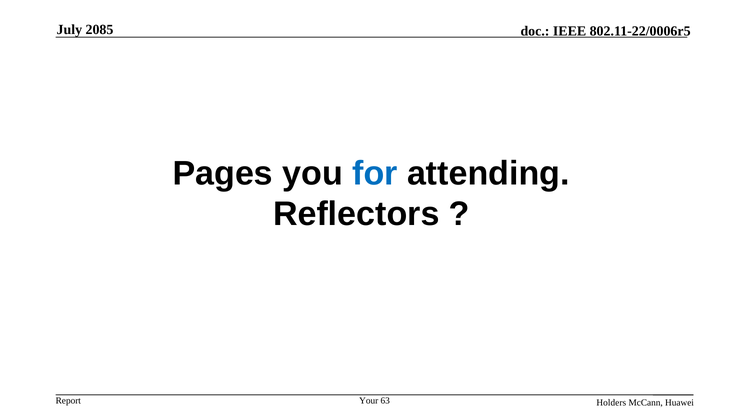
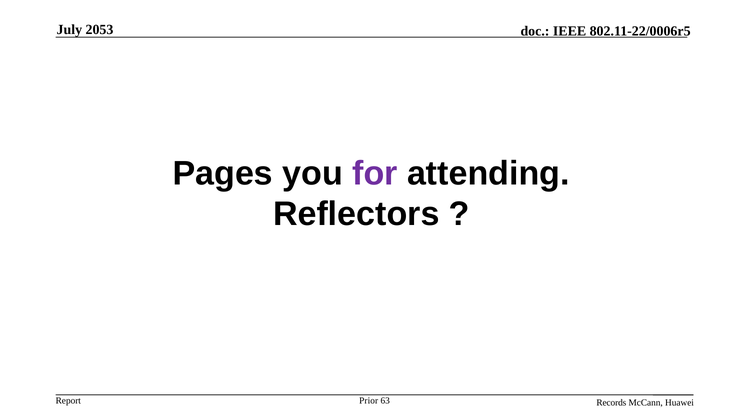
2085: 2085 -> 2053
for colour: blue -> purple
Your: Your -> Prior
Holders: Holders -> Records
